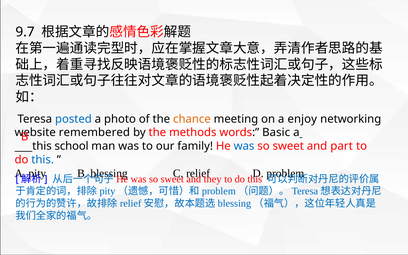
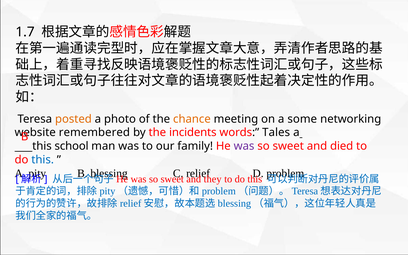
9.7: 9.7 -> 1.7
posted colour: blue -> orange
enjoy: enjoy -> some
methods: methods -> incidents
Basic: Basic -> Tales
was at (244, 146) colour: blue -> purple
part: part -> died
